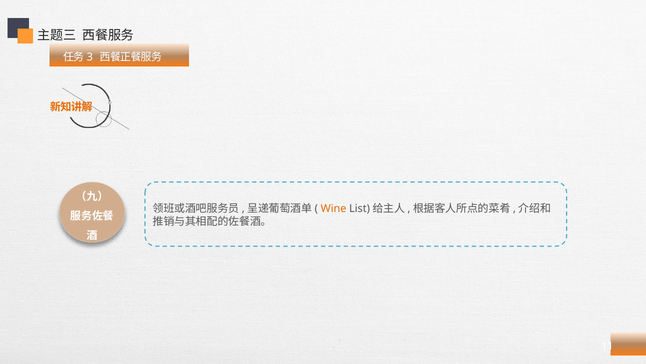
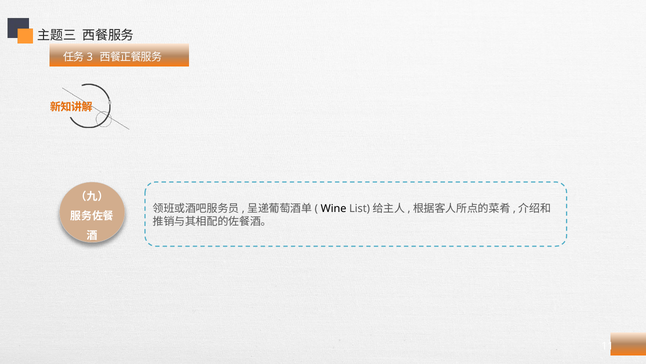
Wine colour: orange -> black
